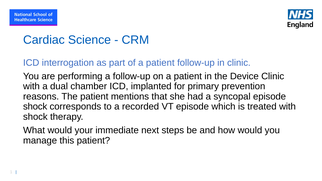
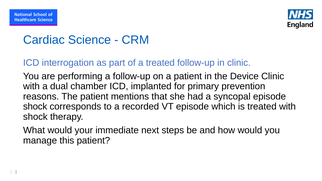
of a patient: patient -> treated
